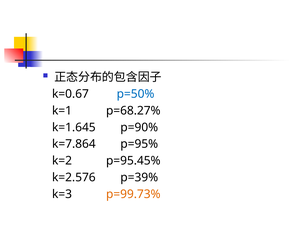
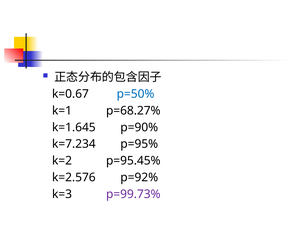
k=7.864: k=7.864 -> k=7.234
p=39%: p=39% -> p=92%
p=99.73% colour: orange -> purple
